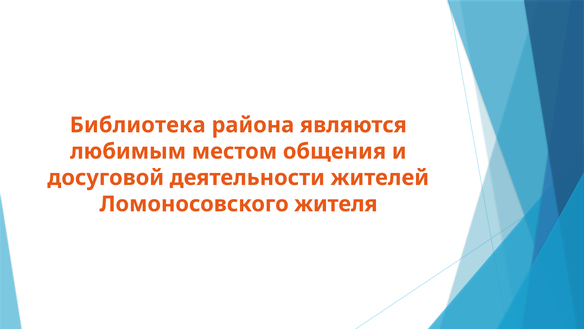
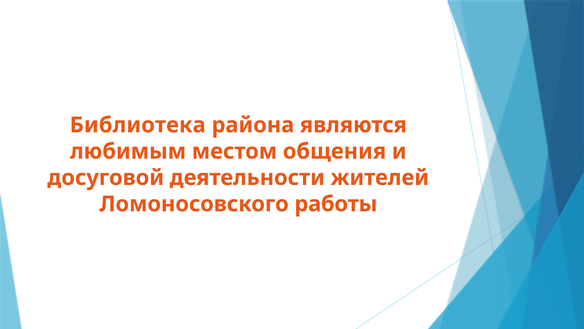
жителя: жителя -> работы
